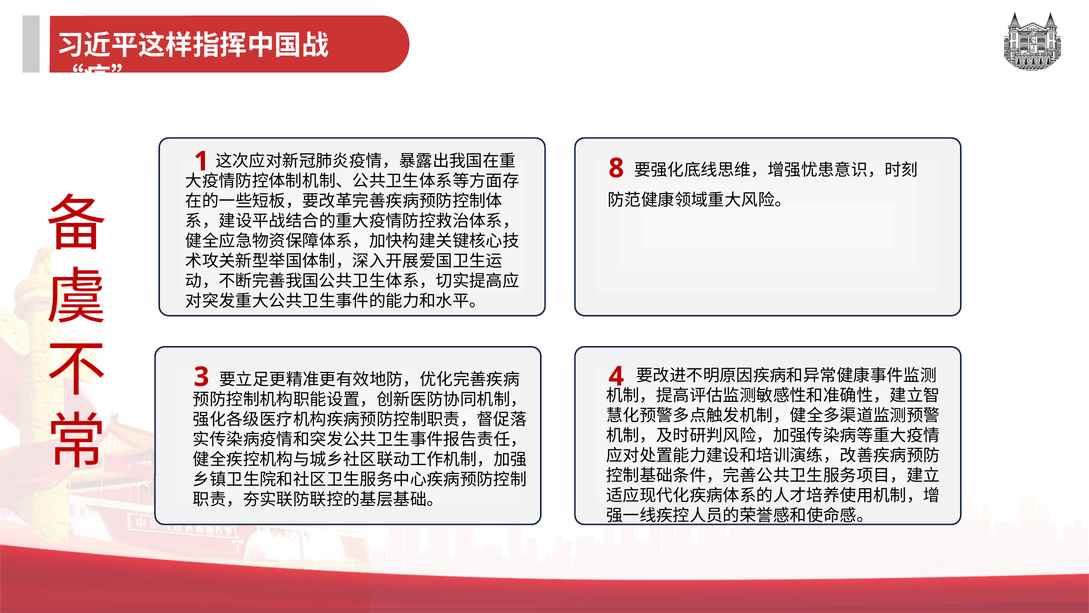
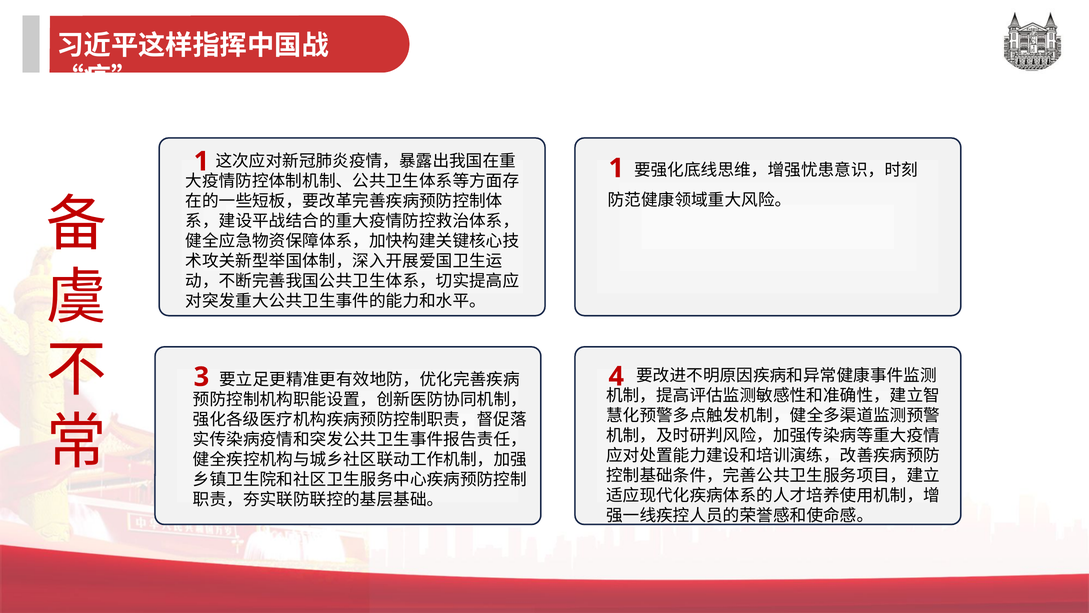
1 8: 8 -> 1
